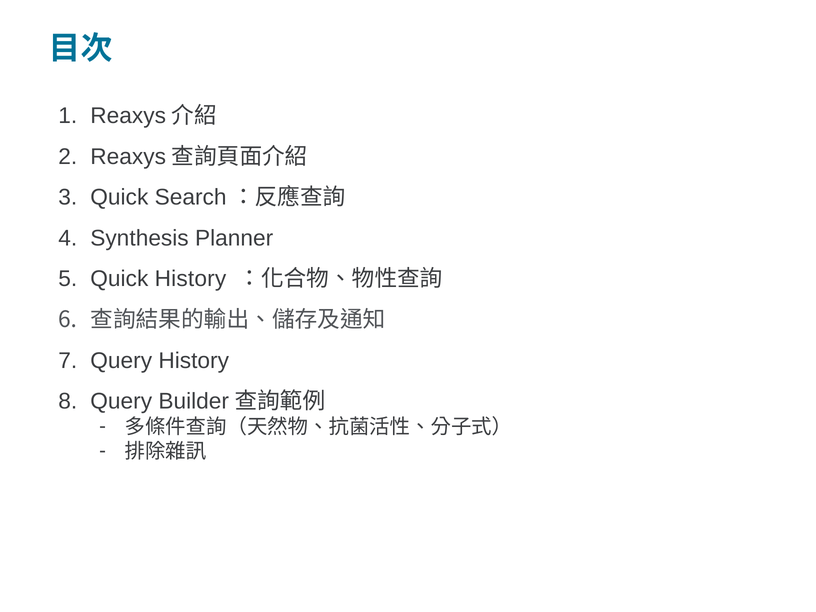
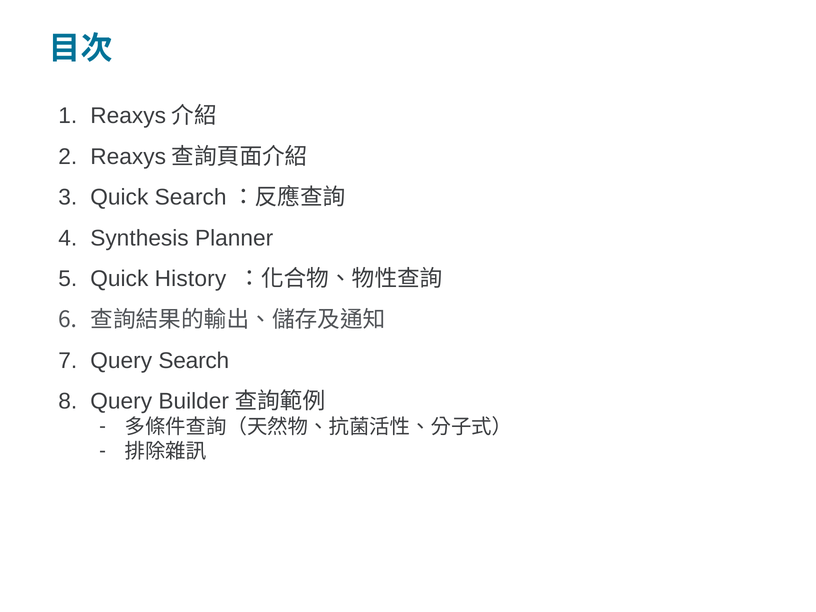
Query History: History -> Search
